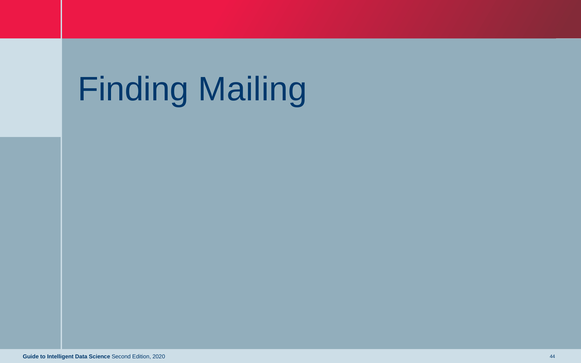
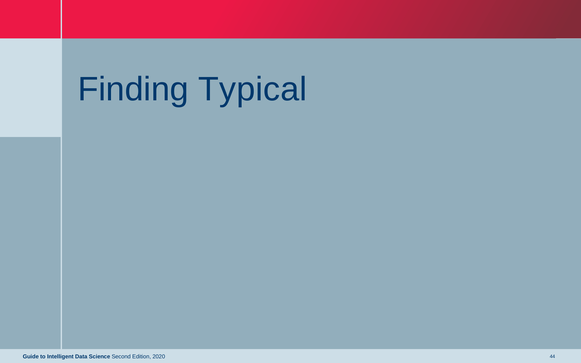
Mailing: Mailing -> Typical
